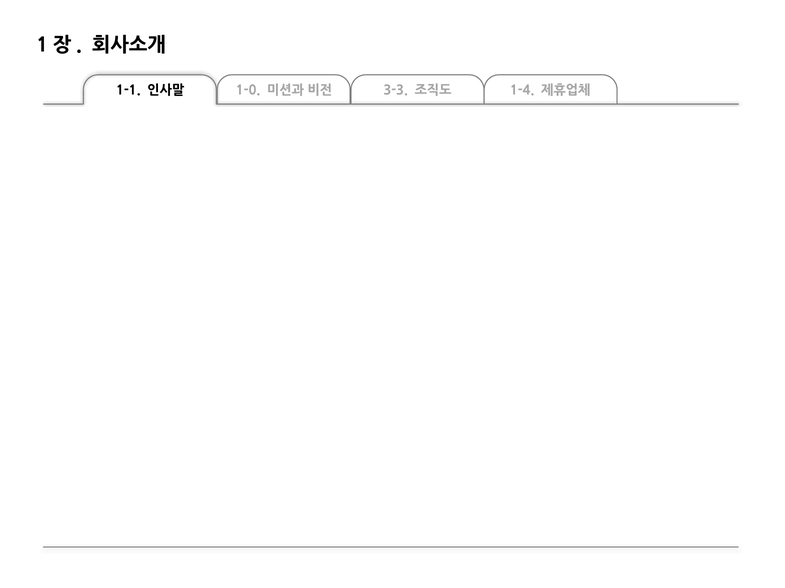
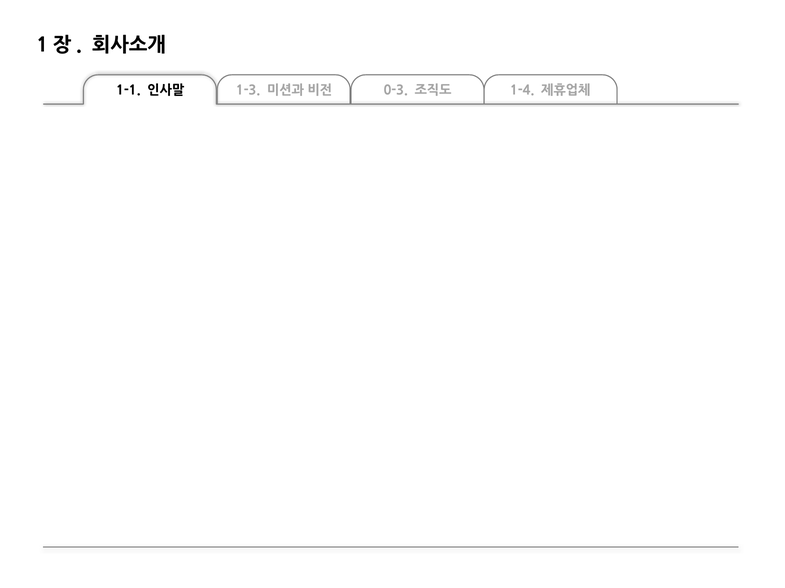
1-0: 1-0 -> 1-3
3-3: 3-3 -> 0-3
